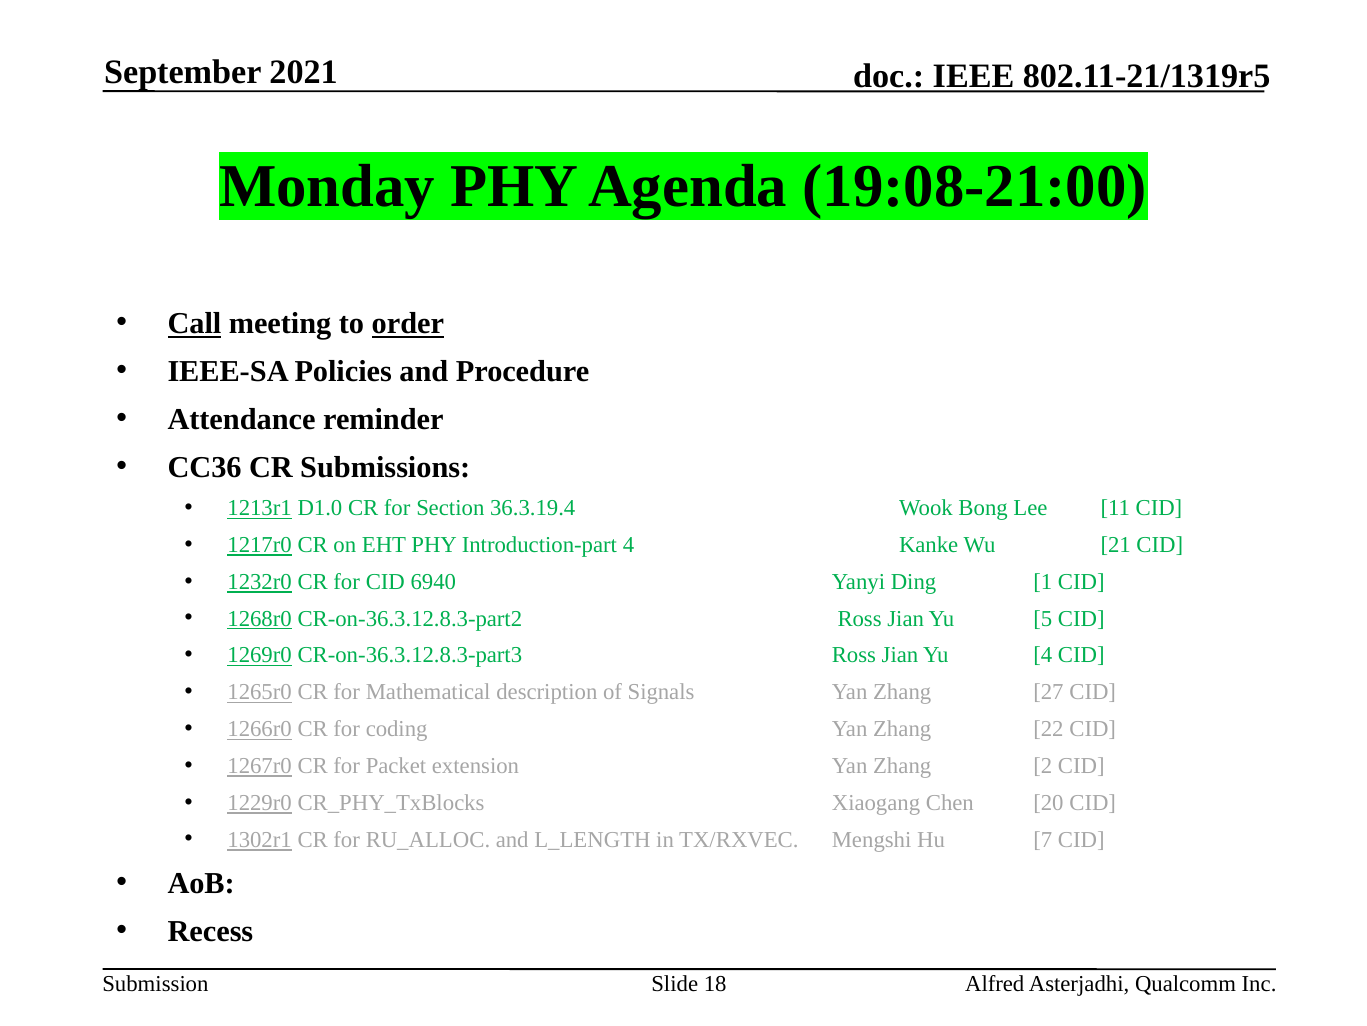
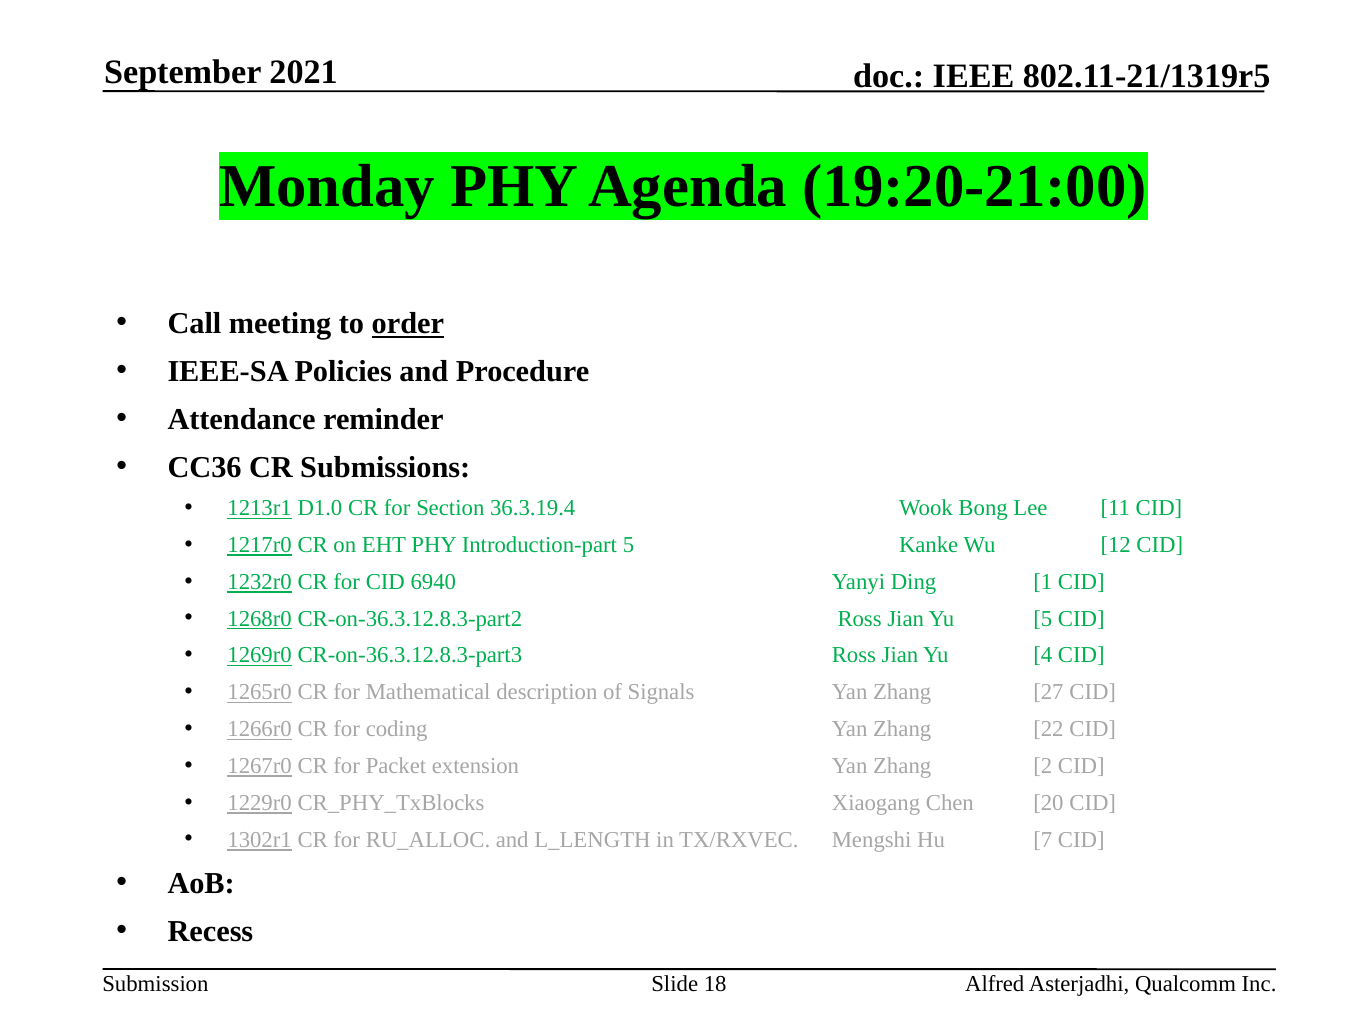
19:08-21:00: 19:08-21:00 -> 19:20-21:00
Call underline: present -> none
Introduction-part 4: 4 -> 5
21: 21 -> 12
